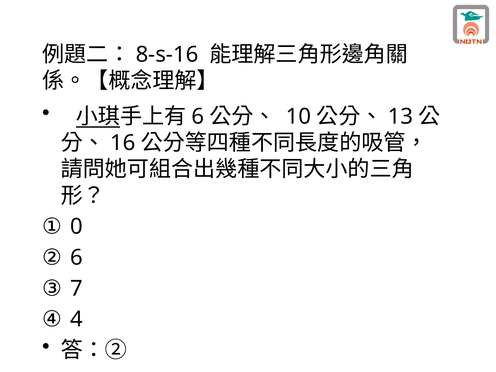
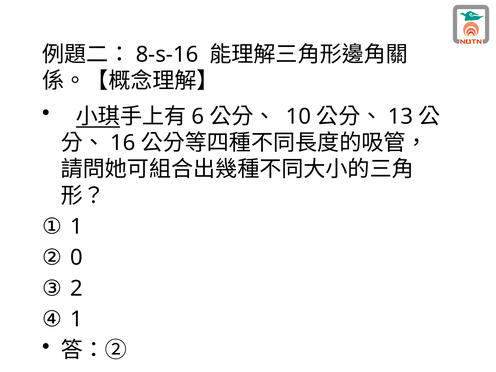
0 at (76, 227): 0 -> 1
6 at (76, 258): 6 -> 0
7: 7 -> 2
4 at (76, 319): 4 -> 1
